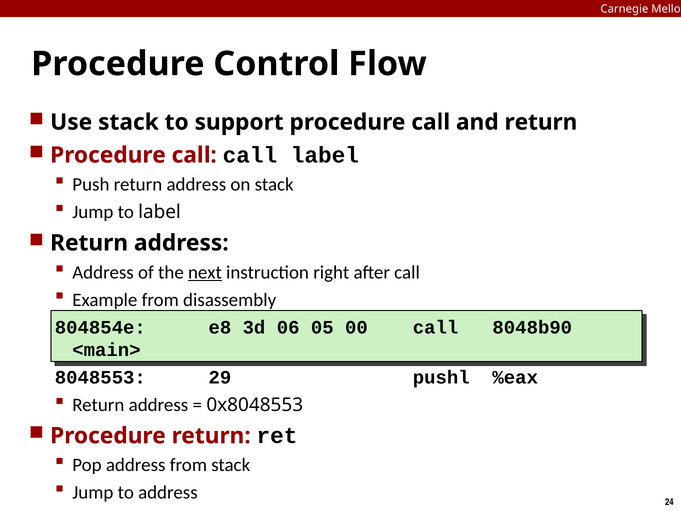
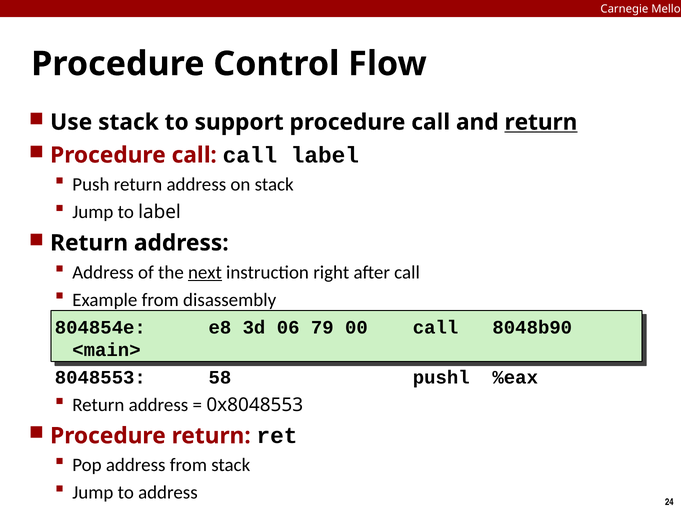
return at (541, 122) underline: none -> present
05: 05 -> 79
29: 29 -> 58
